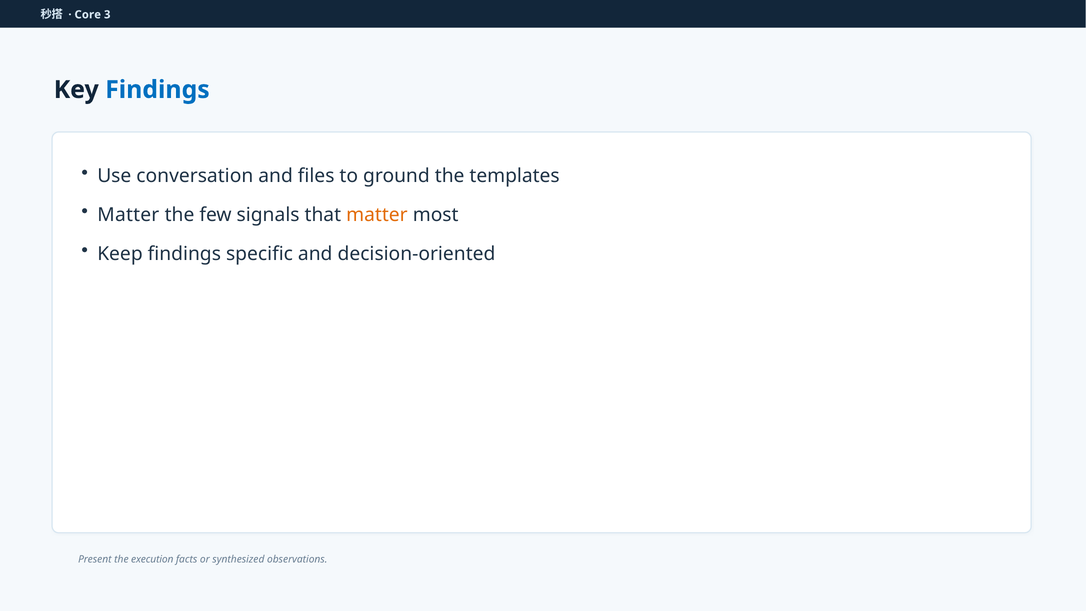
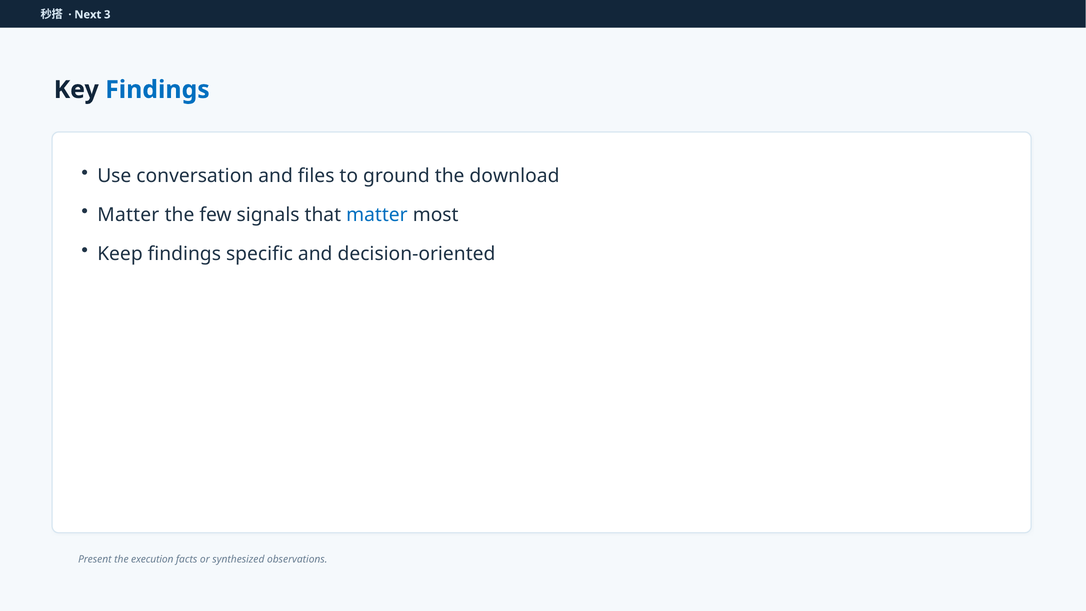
Core: Core -> Next
templates: templates -> download
matter at (377, 215) colour: orange -> blue
